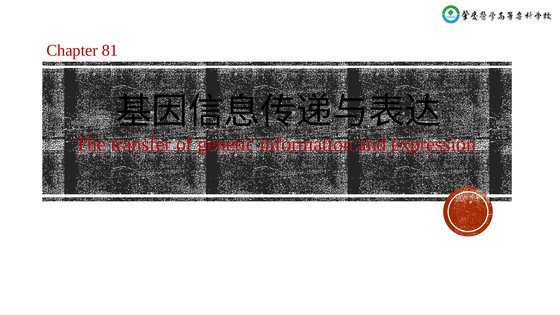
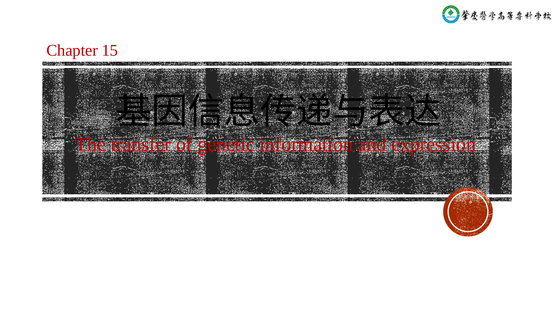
81: 81 -> 15
